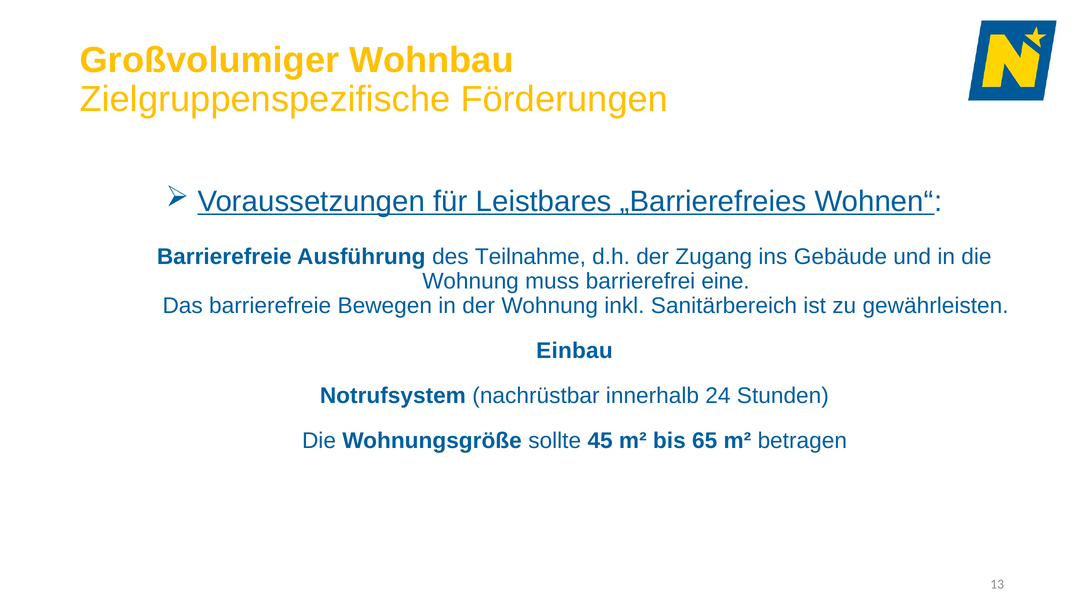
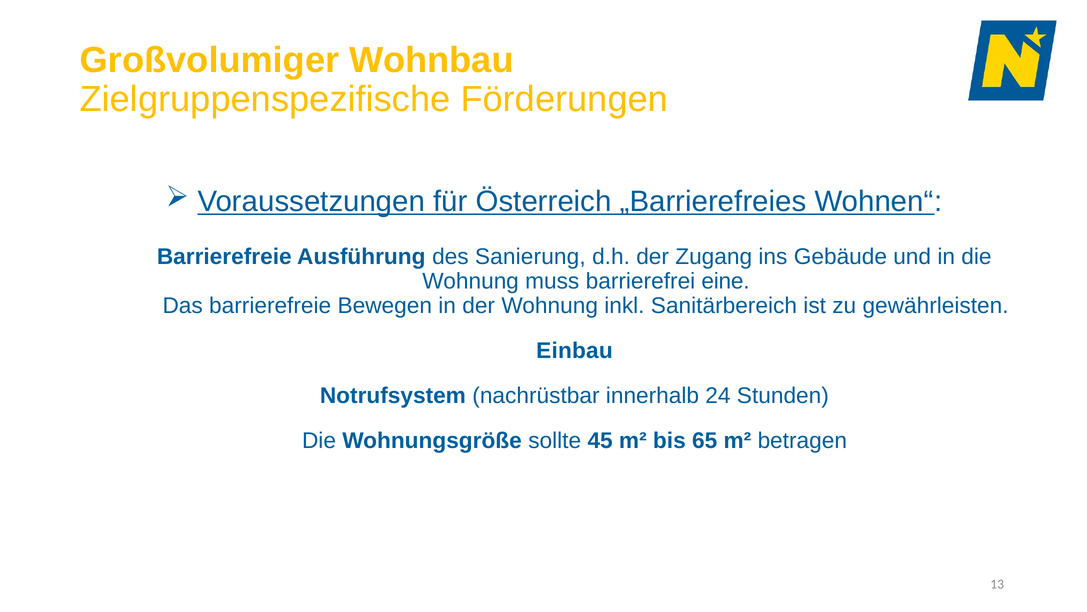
Leistbares: Leistbares -> Österreich
Teilnahme: Teilnahme -> Sanierung
